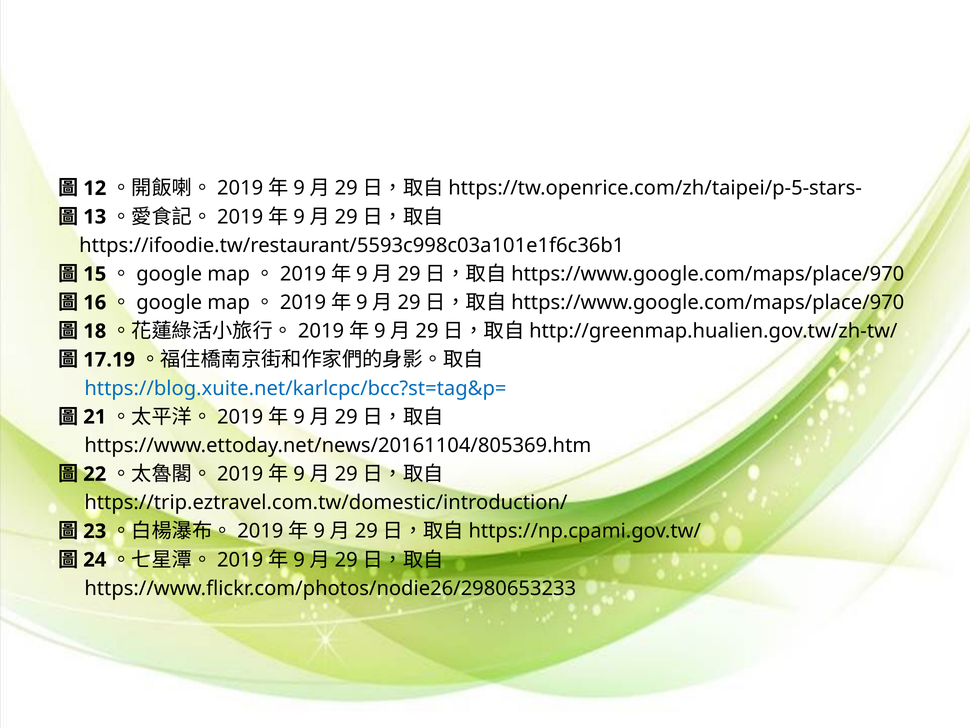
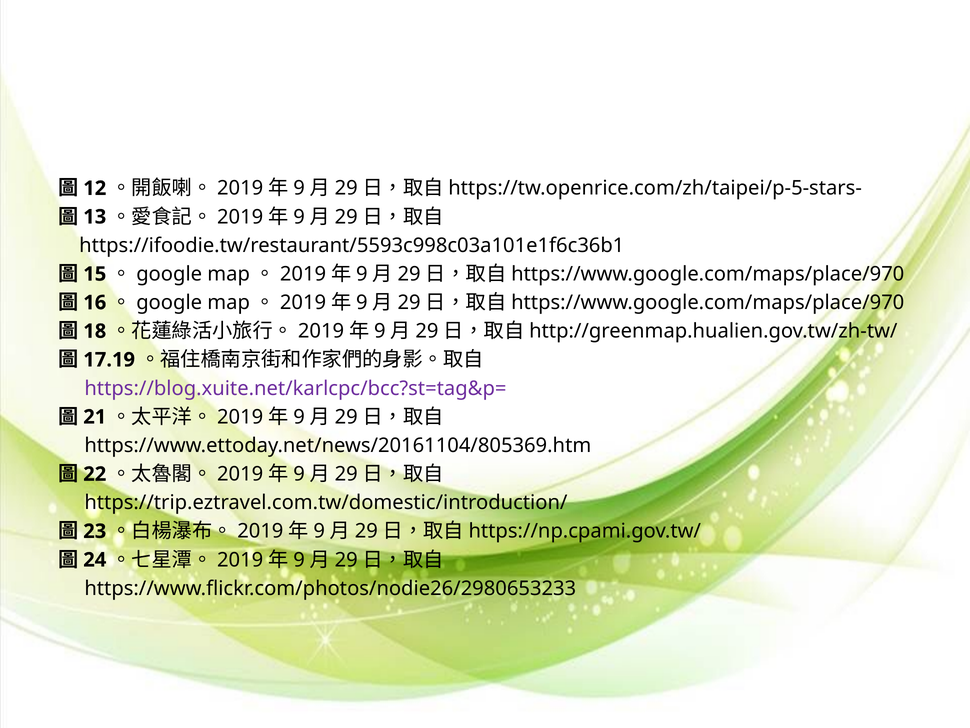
https://blog.xuite.net/karlcpc/bcc?st=tag&p= colour: blue -> purple
